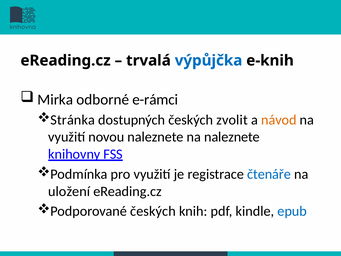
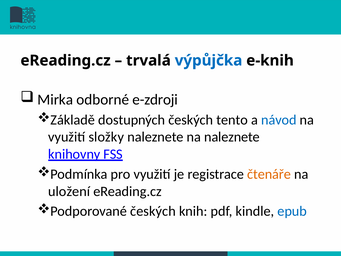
e-rámci: e-rámci -> e-zdroji
Stránka: Stránka -> Základě
zvolit: zvolit -> tento
návod colour: orange -> blue
novou: novou -> složky
čtenáře colour: blue -> orange
